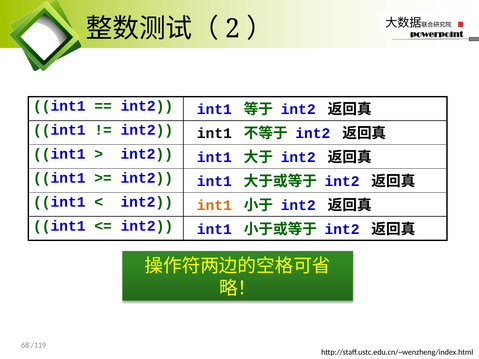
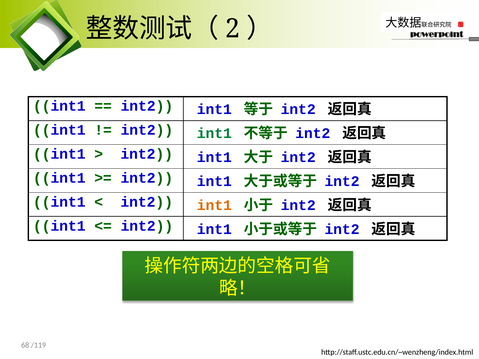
int1 at (214, 134) colour: black -> green
